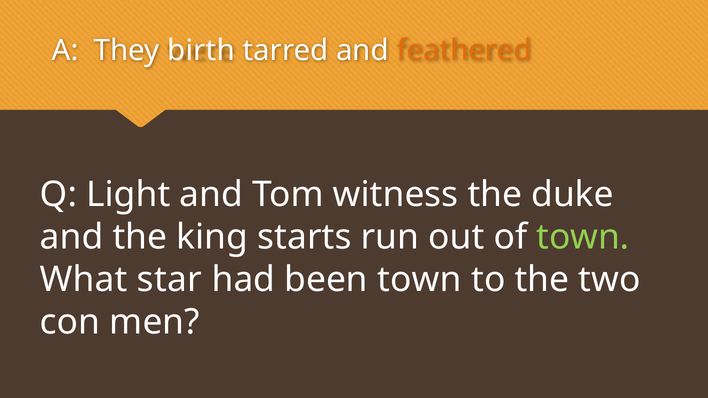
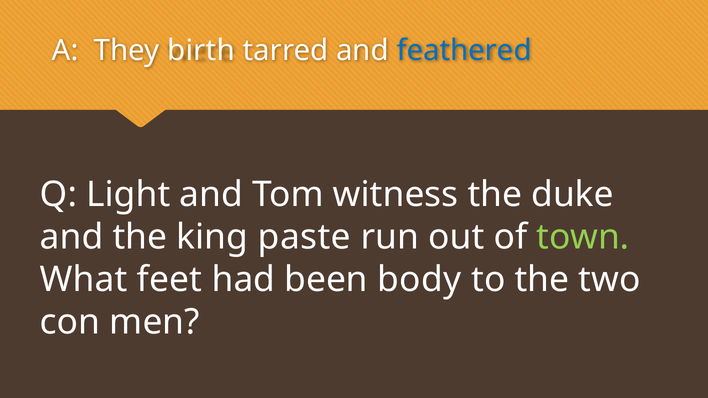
feathered colour: orange -> blue
starts: starts -> paste
star: star -> feet
been town: town -> body
